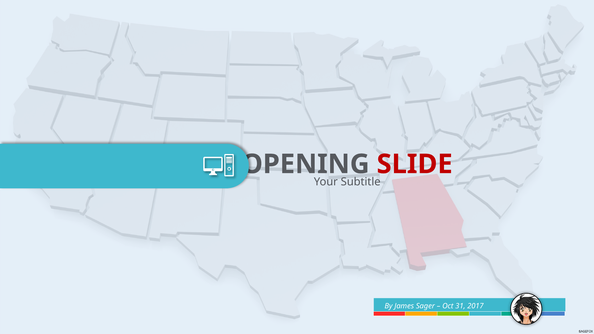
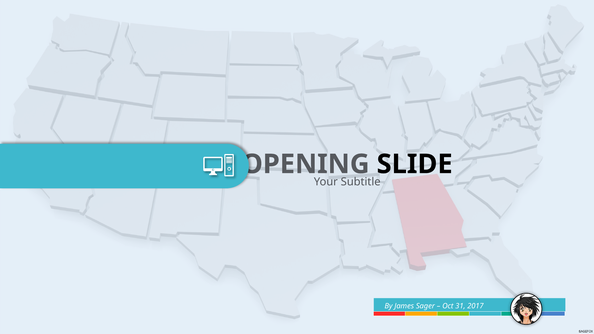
SLIDE colour: red -> black
